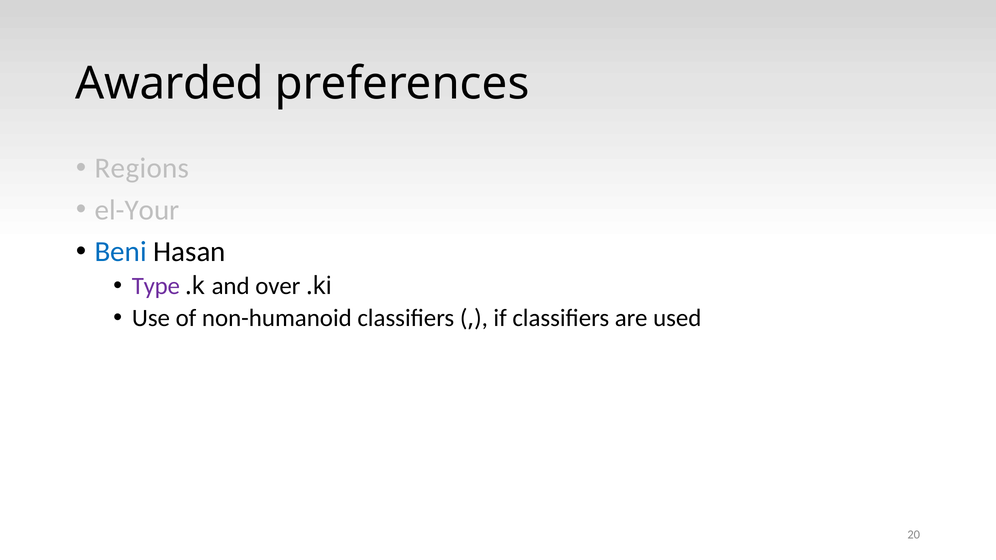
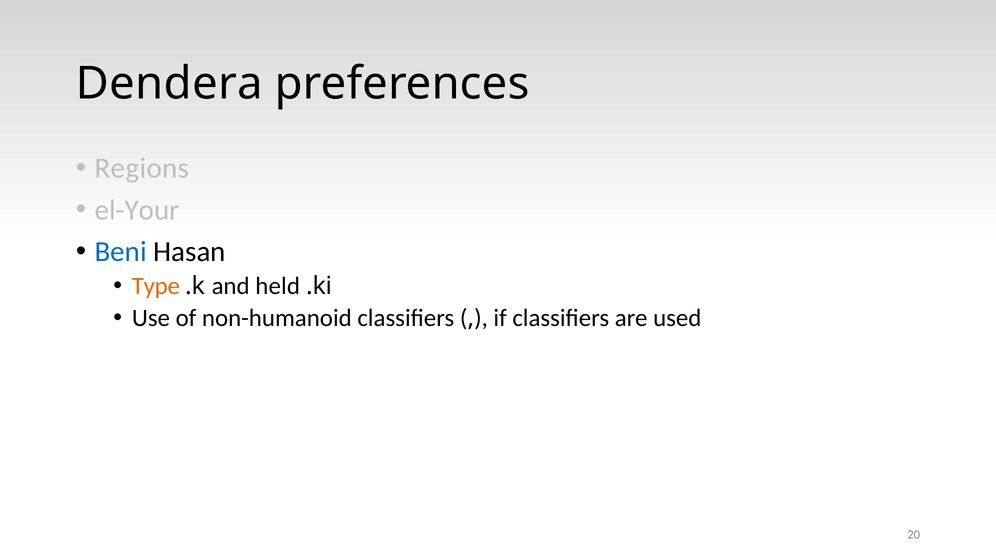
Awarded: Awarded -> Dendera
Type colour: purple -> orange
over: over -> held
